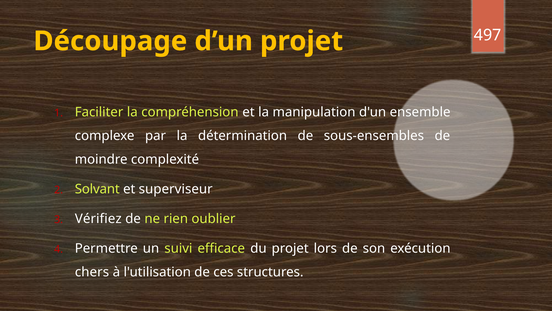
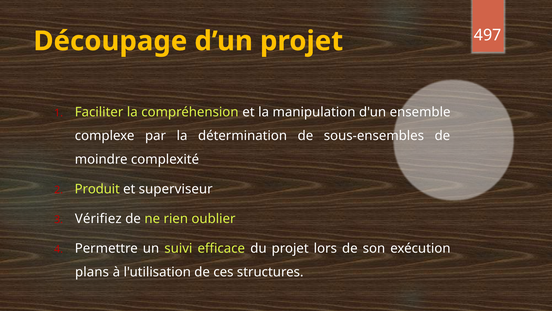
Solvant: Solvant -> Produit
chers: chers -> plans
